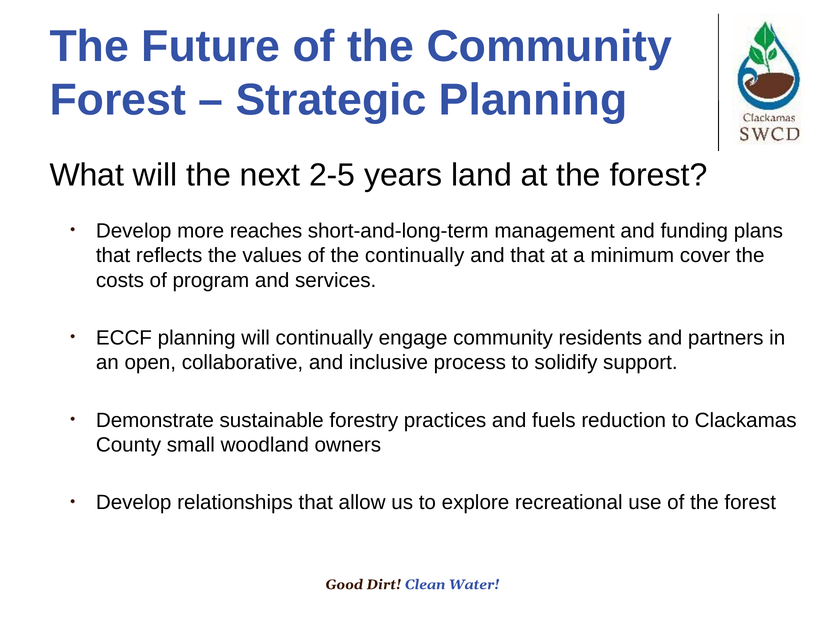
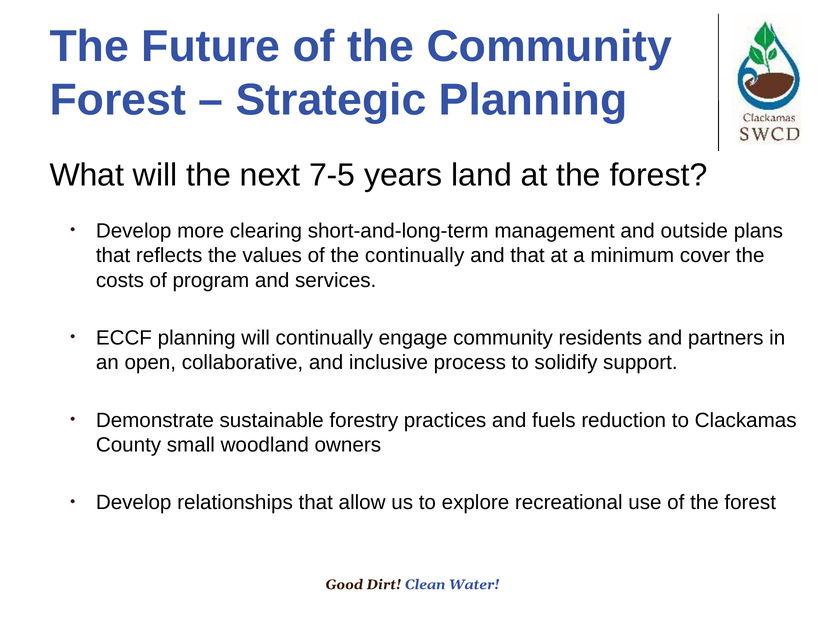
2-5: 2-5 -> 7-5
reaches: reaches -> clearing
funding: funding -> outside
